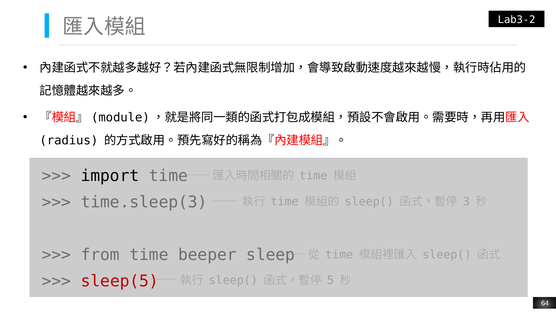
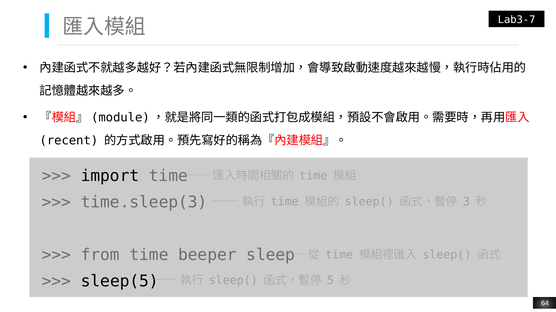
Lab3-2: Lab3-2 -> Lab3-7
radius: radius -> recent
sleep(5 colour: red -> black
